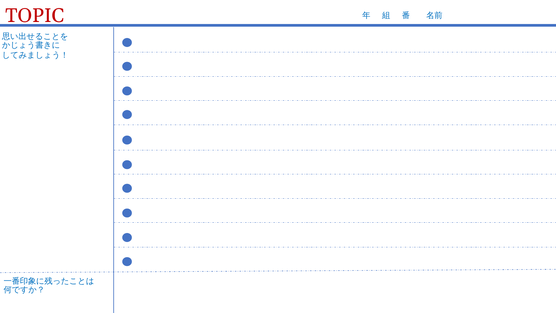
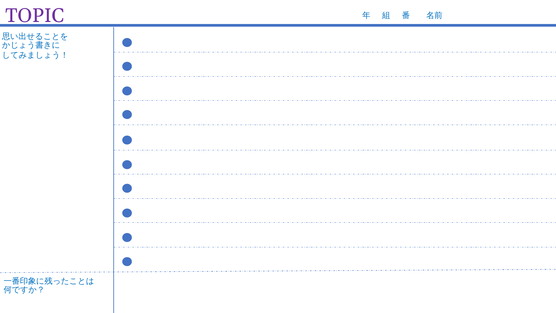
TOPIC colour: red -> purple
